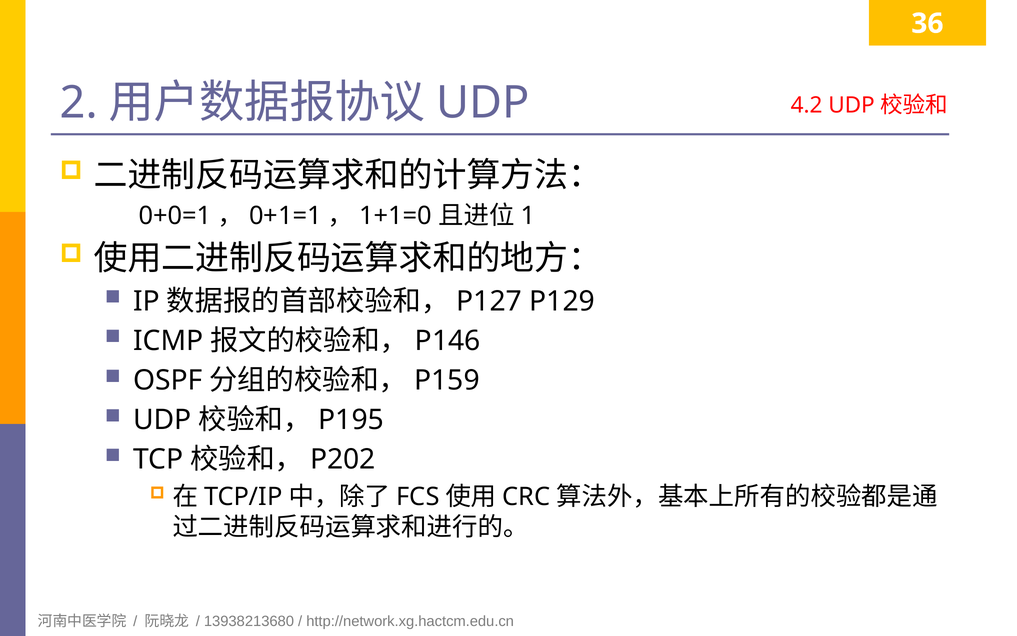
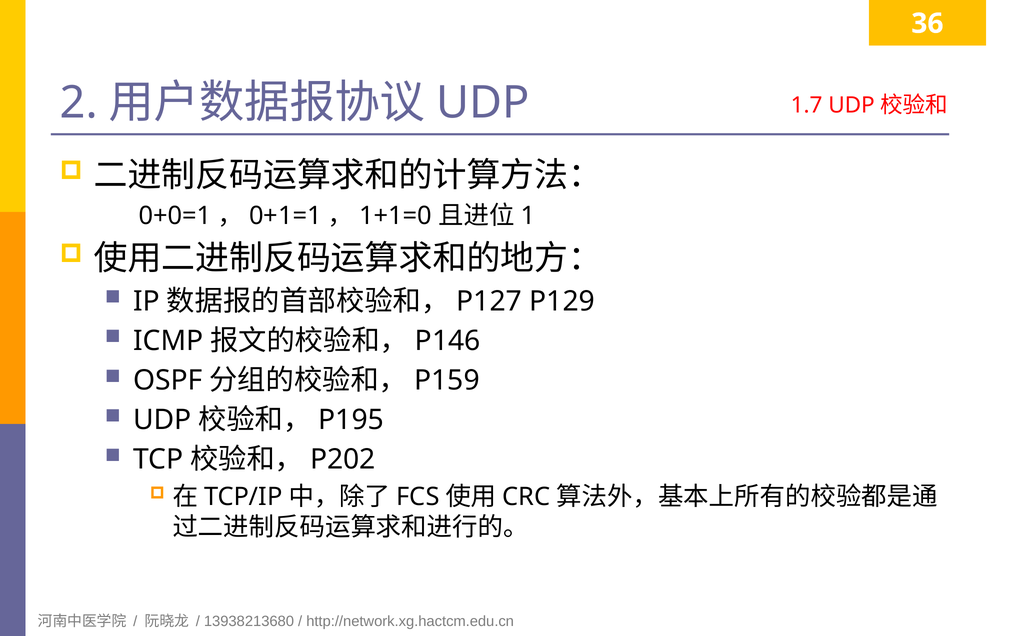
4.2: 4.2 -> 1.7
